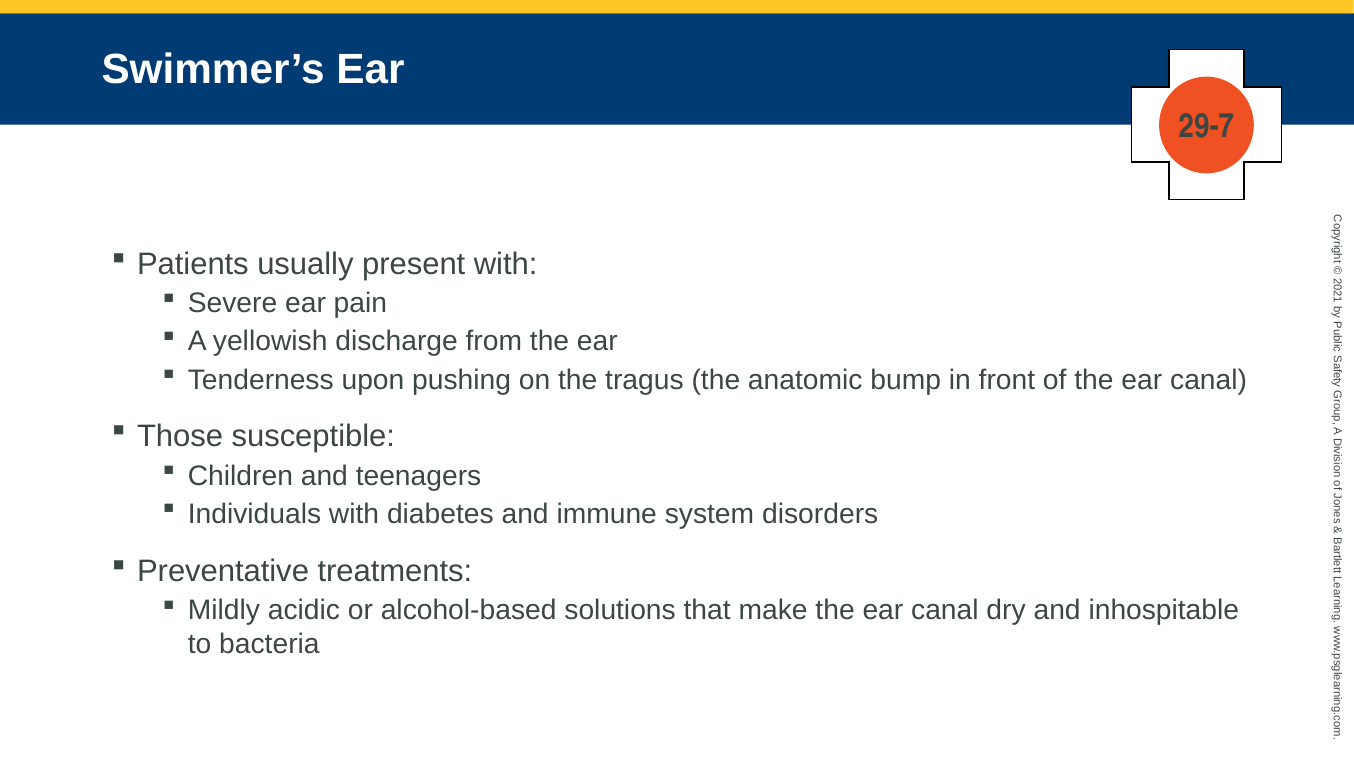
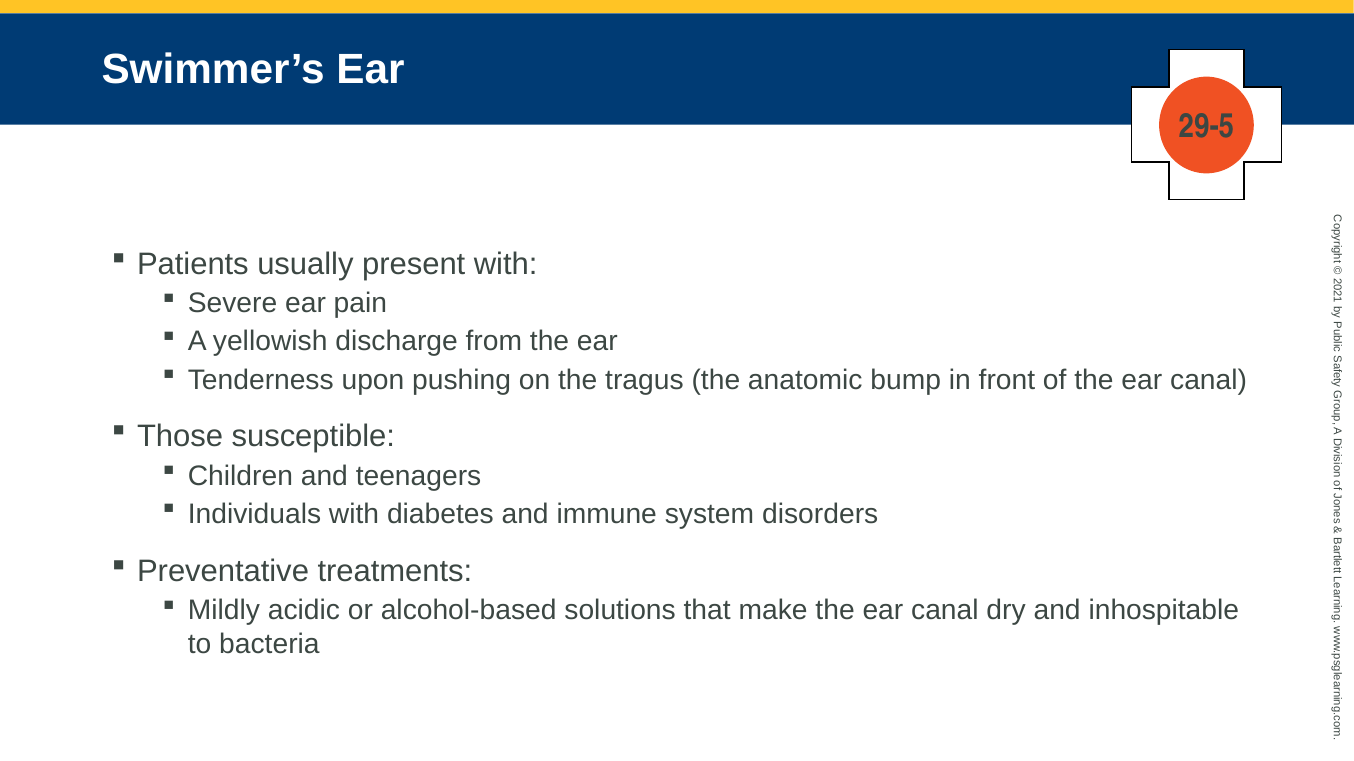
29-7: 29-7 -> 29-5
